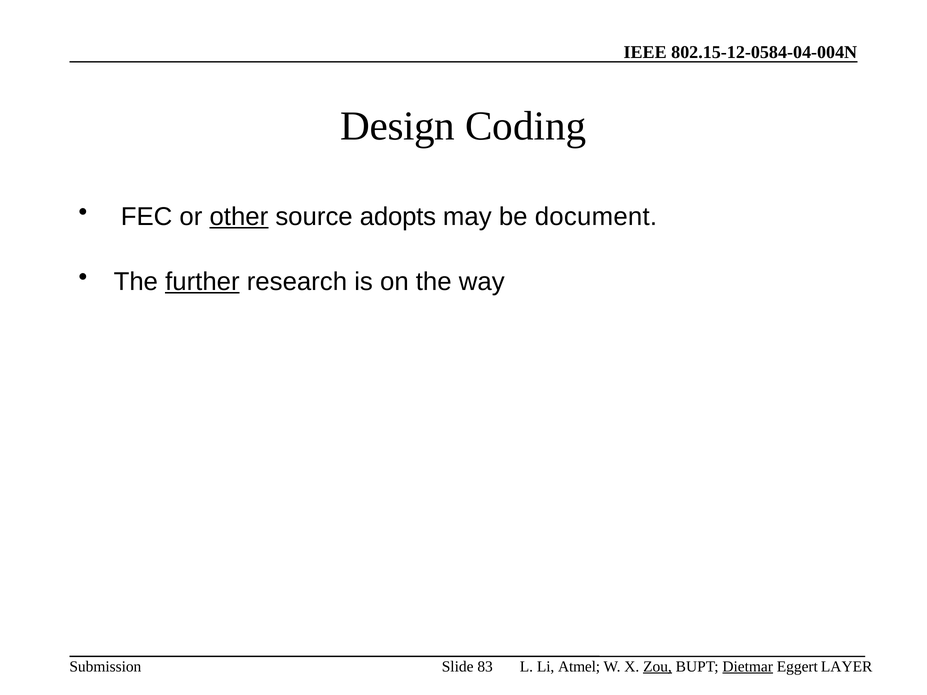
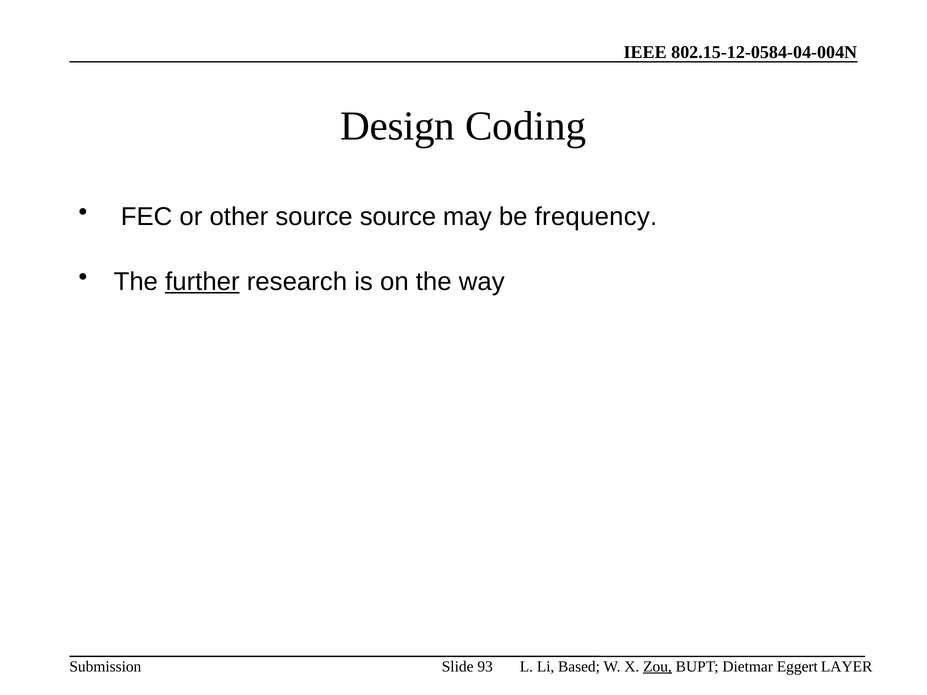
other underline: present -> none
source adopts: adopts -> source
document: document -> frequency
83: 83 -> 93
Atmel: Atmel -> Based
Dietmar underline: present -> none
